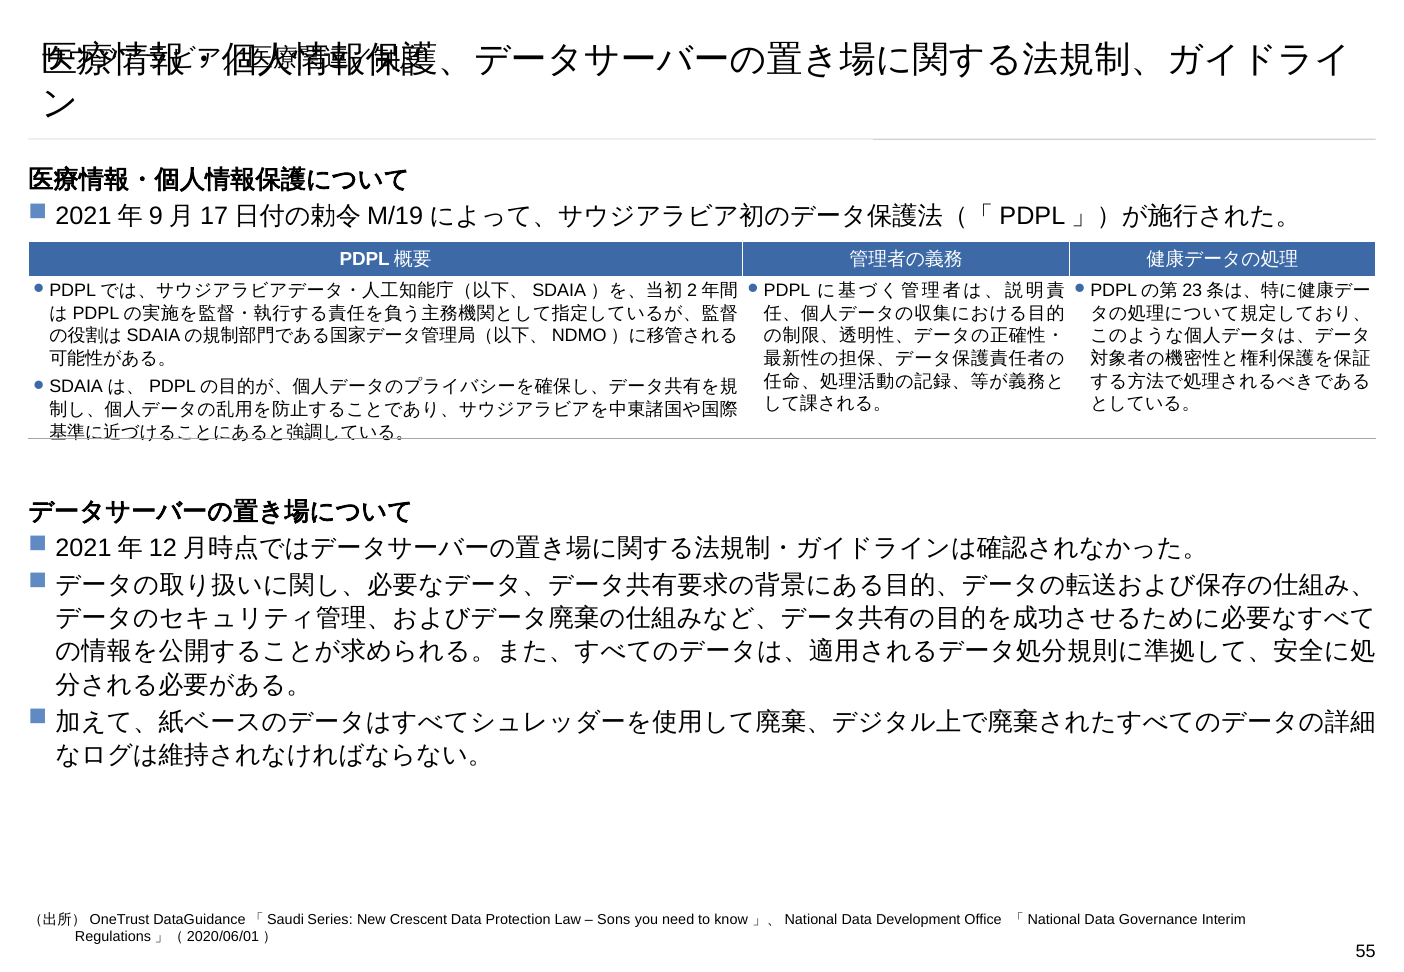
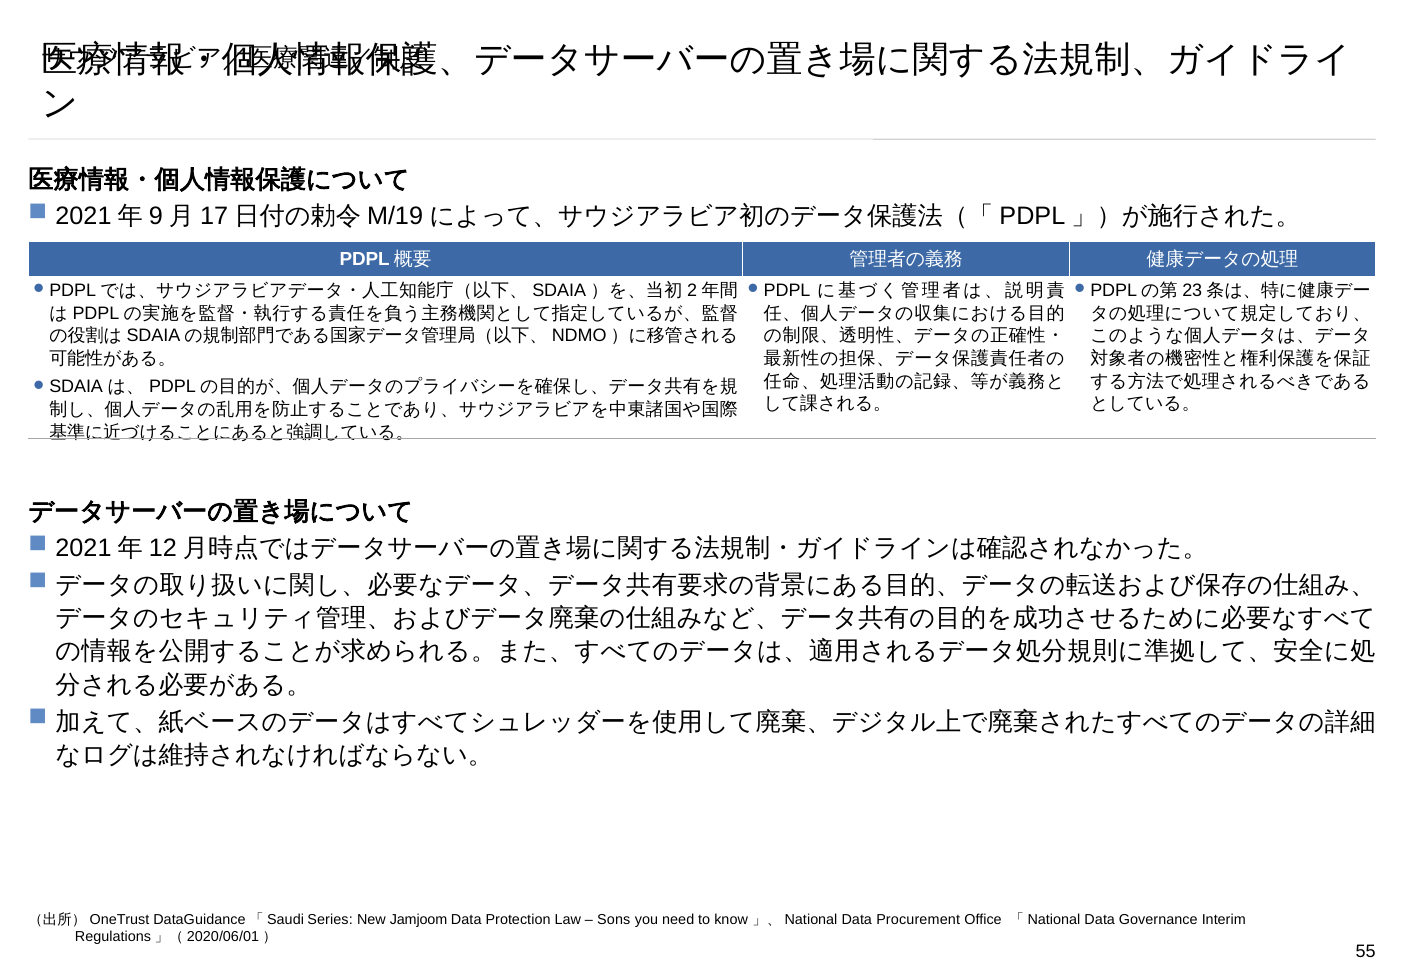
Crescent: Crescent -> Jamjoom
Development: Development -> Procurement
